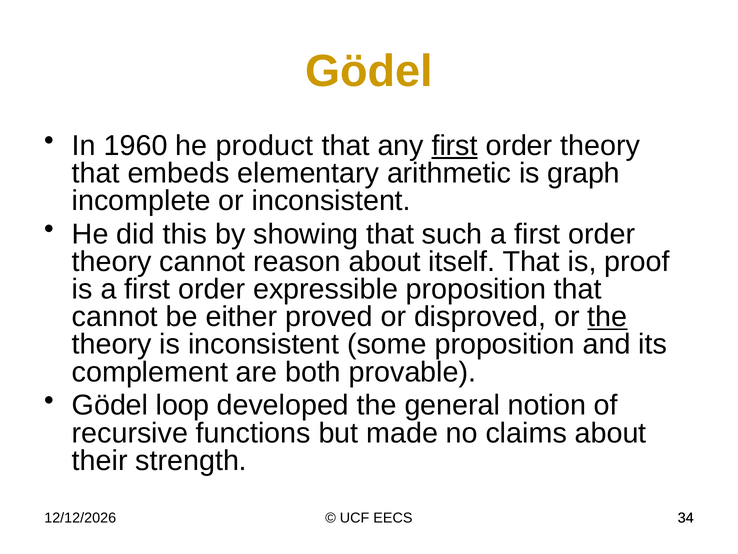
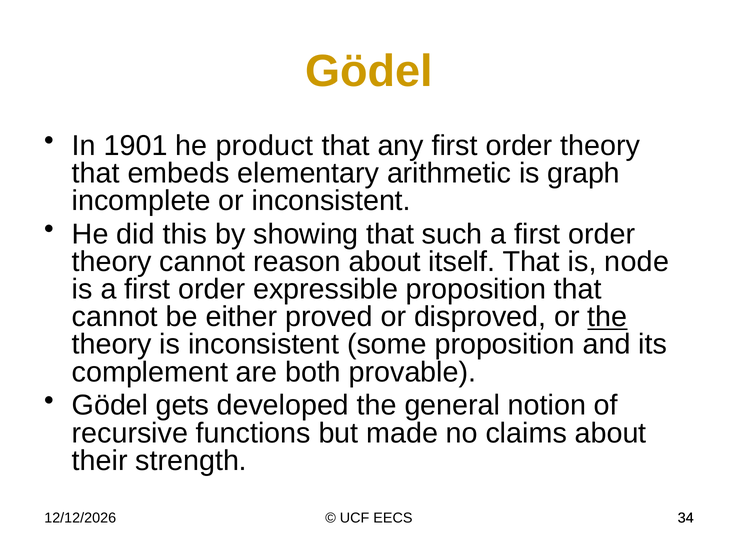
1960: 1960 -> 1901
first at (455, 145) underline: present -> none
proof: proof -> node
loop: loop -> gets
